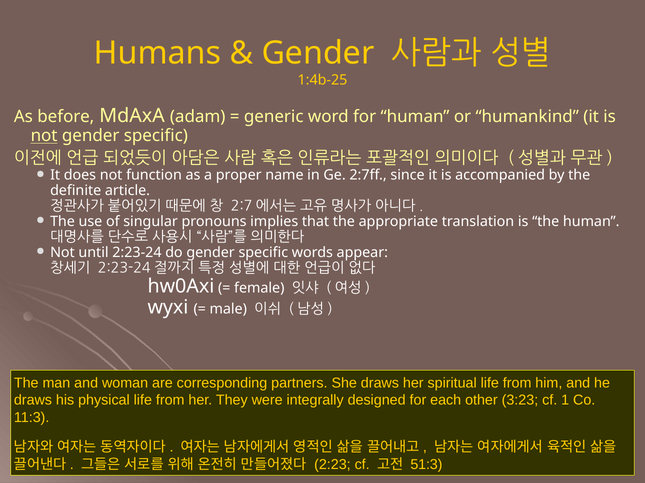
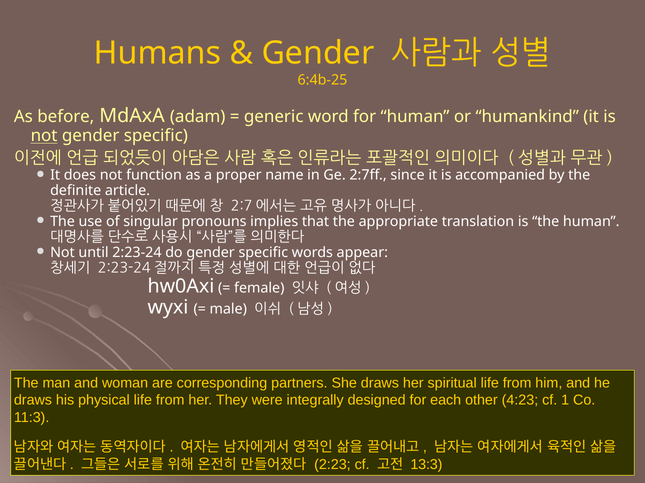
1:4b-25: 1:4b-25 -> 6:4b-25
3:23: 3:23 -> 4:23
51:3: 51:3 -> 13:3
